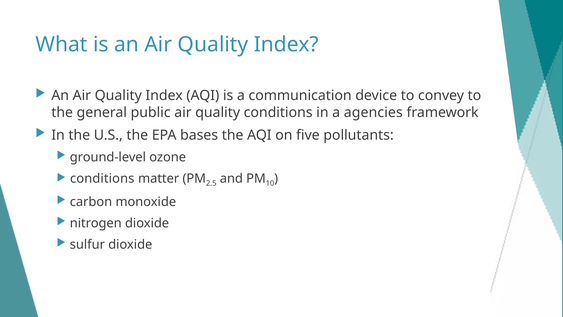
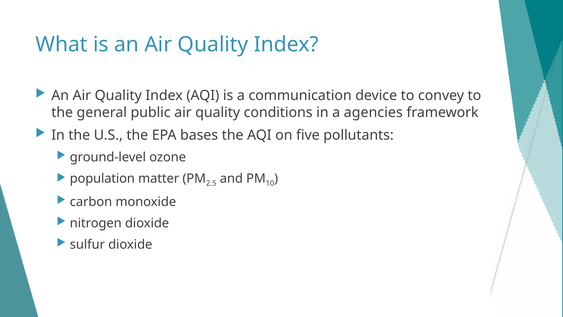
conditions at (102, 178): conditions -> population
